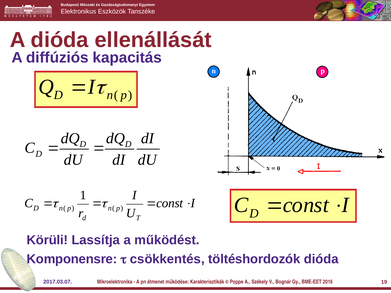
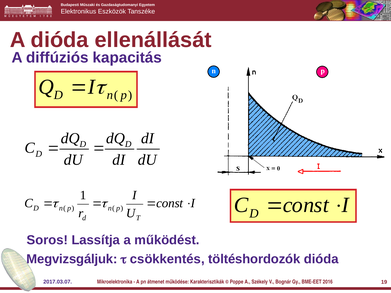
Körüli: Körüli -> Soros
Komponensre: Komponensre -> Megvizsgáljuk
